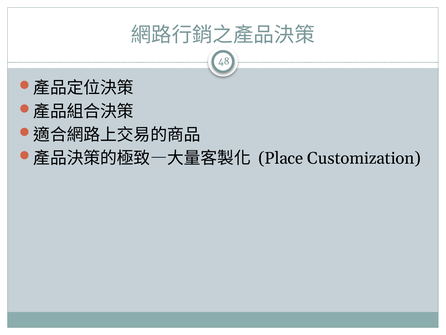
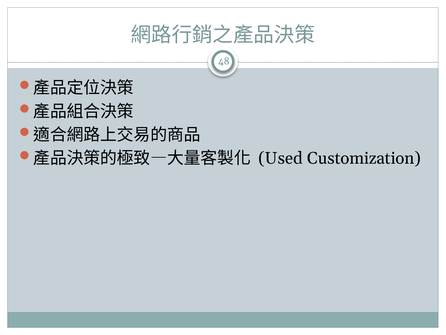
Place: Place -> Used
